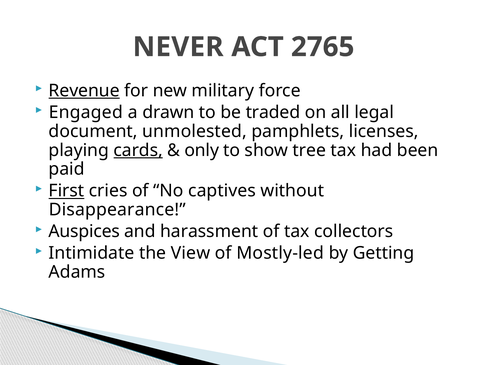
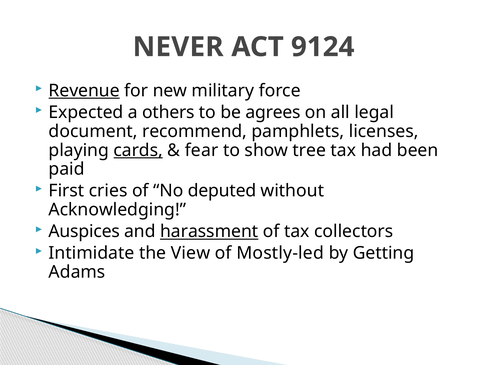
2765: 2765 -> 9124
Engaged: Engaged -> Expected
drawn: drawn -> others
traded: traded -> agrees
unmolested: unmolested -> recommend
only: only -> fear
First underline: present -> none
captives: captives -> deputed
Disappearance: Disappearance -> Acknowledging
harassment underline: none -> present
